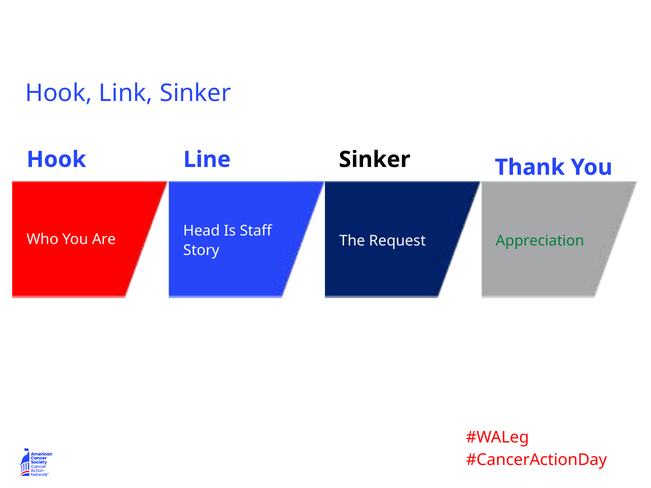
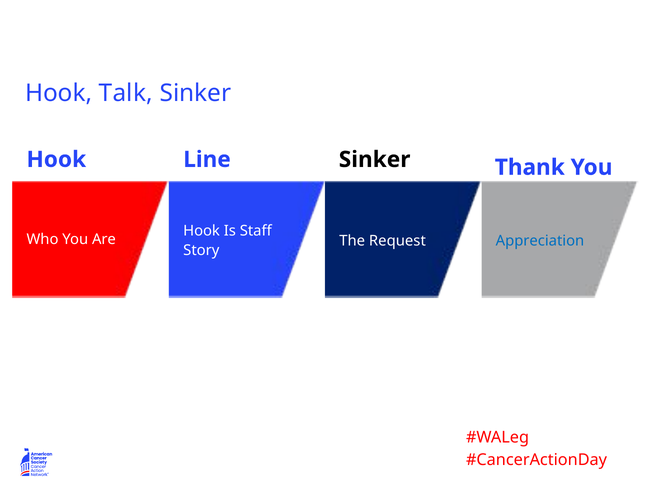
Link: Link -> Talk
Head at (202, 231): Head -> Hook
Appreciation colour: green -> blue
